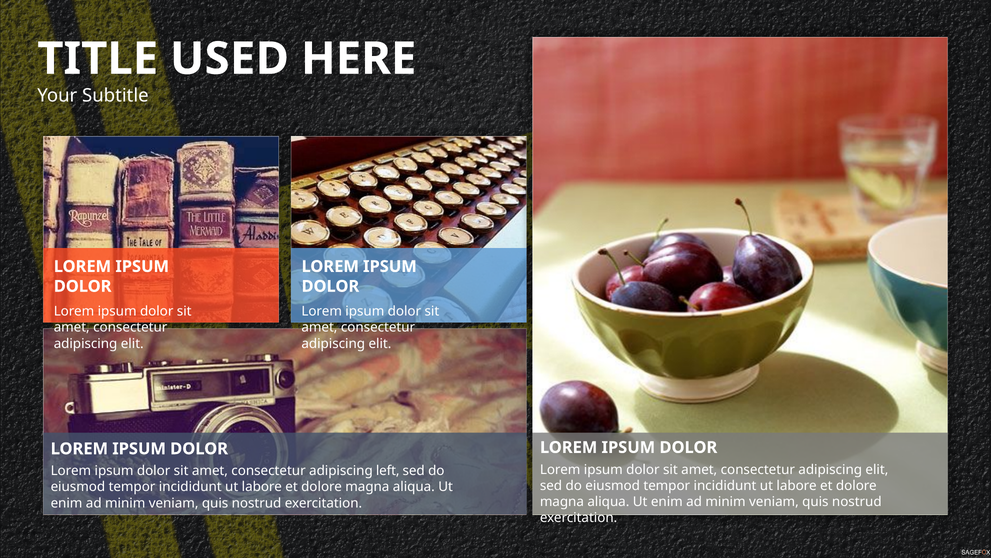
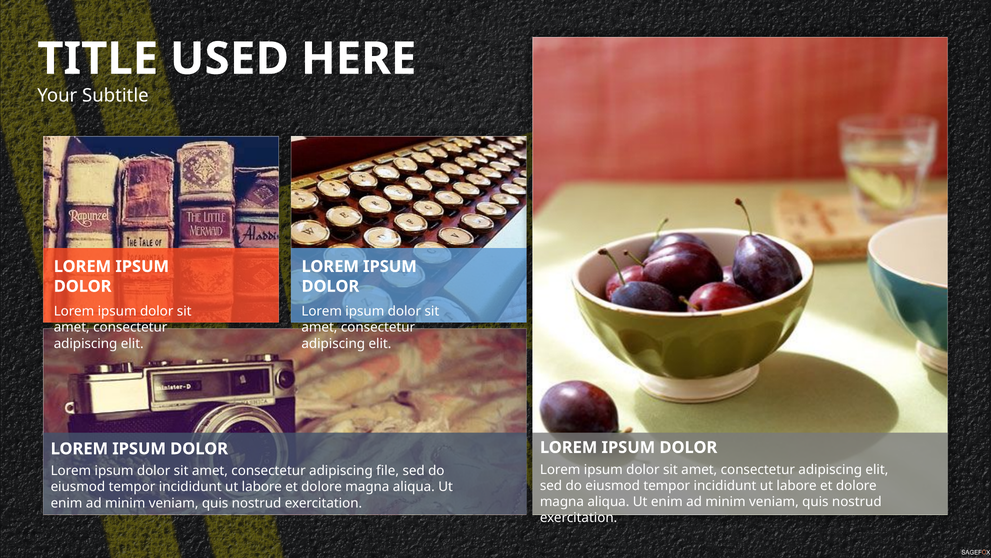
left: left -> file
